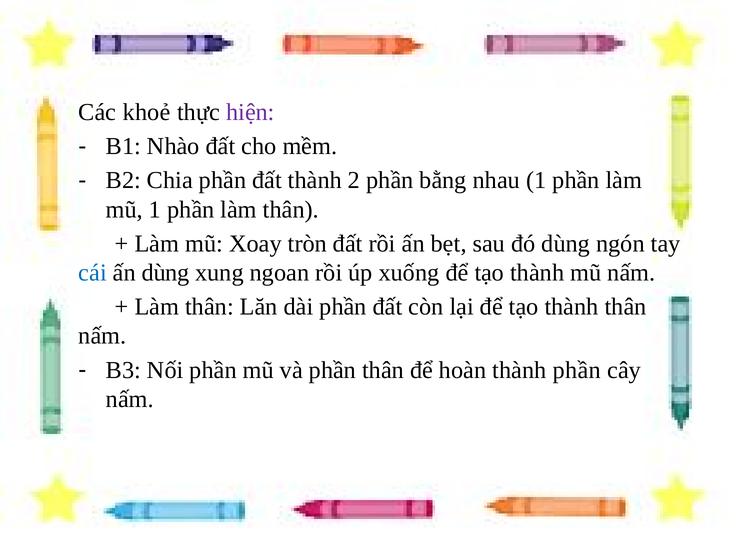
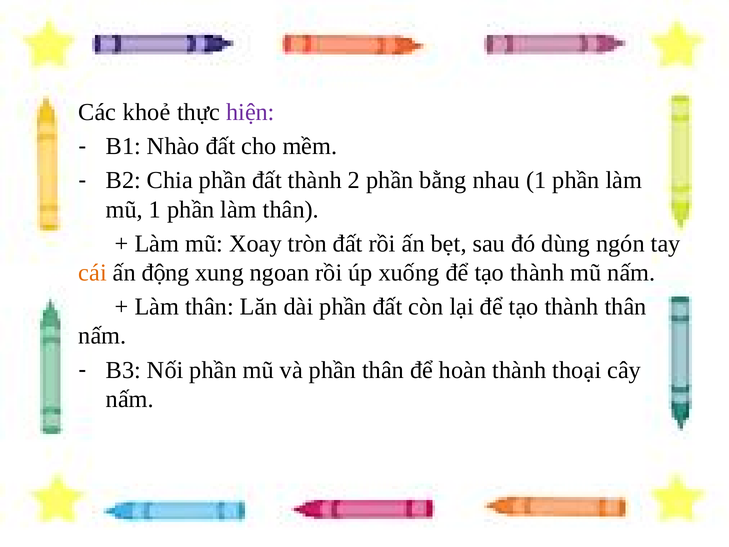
cái colour: blue -> orange
ấn dùng: dùng -> động
thành phần: phần -> thoại
